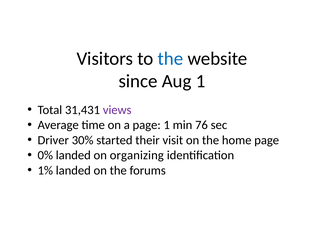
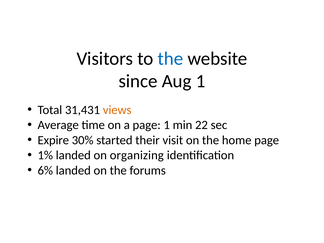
views colour: purple -> orange
76: 76 -> 22
Driver: Driver -> Expire
0%: 0% -> 1%
1%: 1% -> 6%
